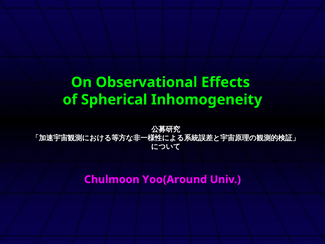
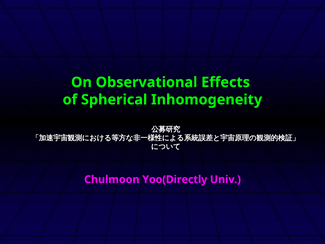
Yoo(Around: Yoo(Around -> Yoo(Directly
